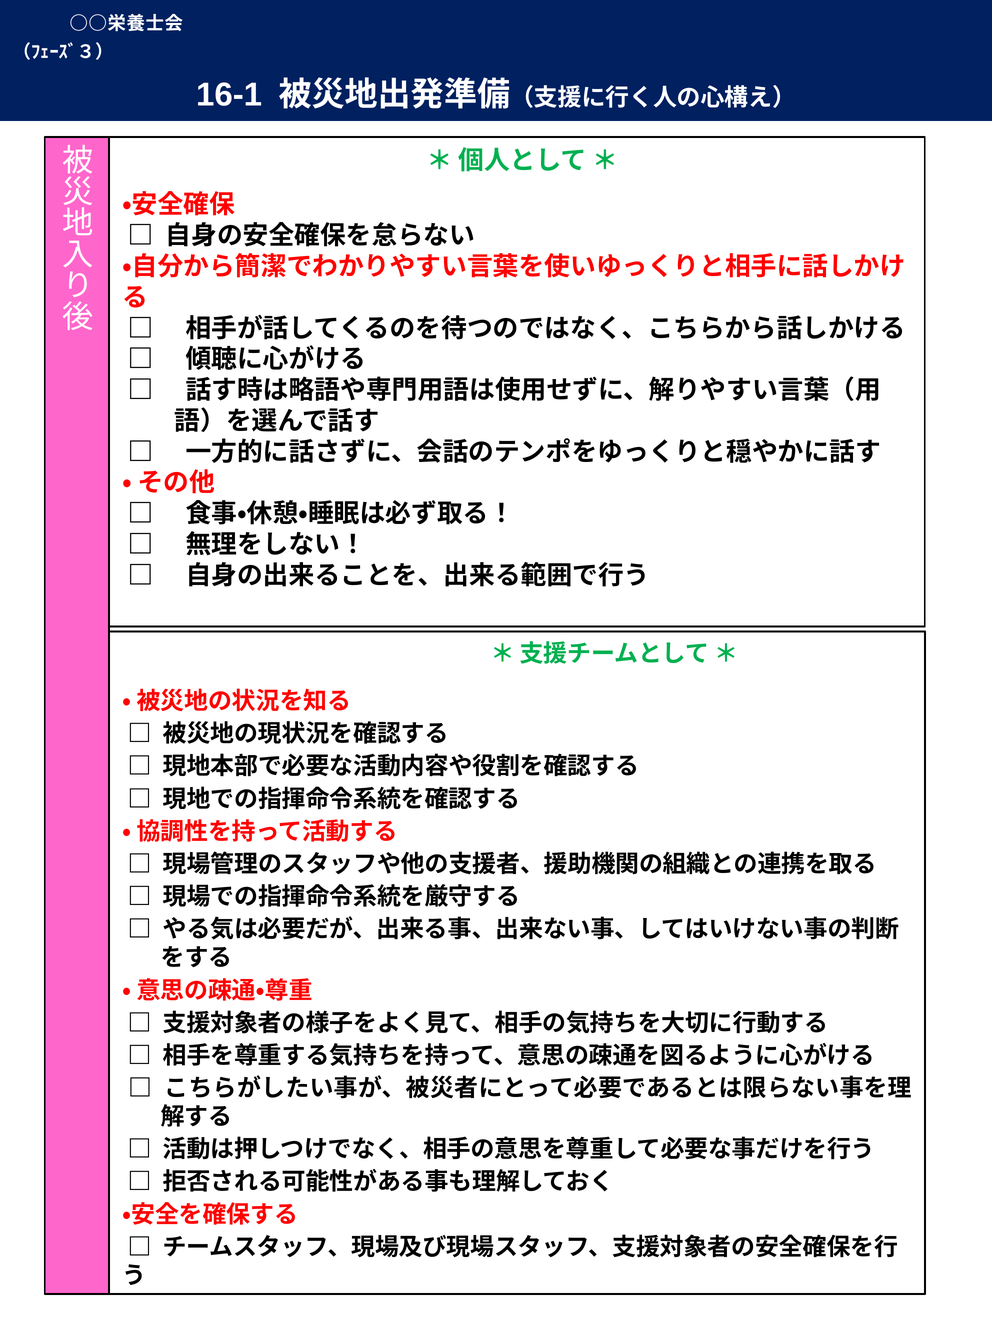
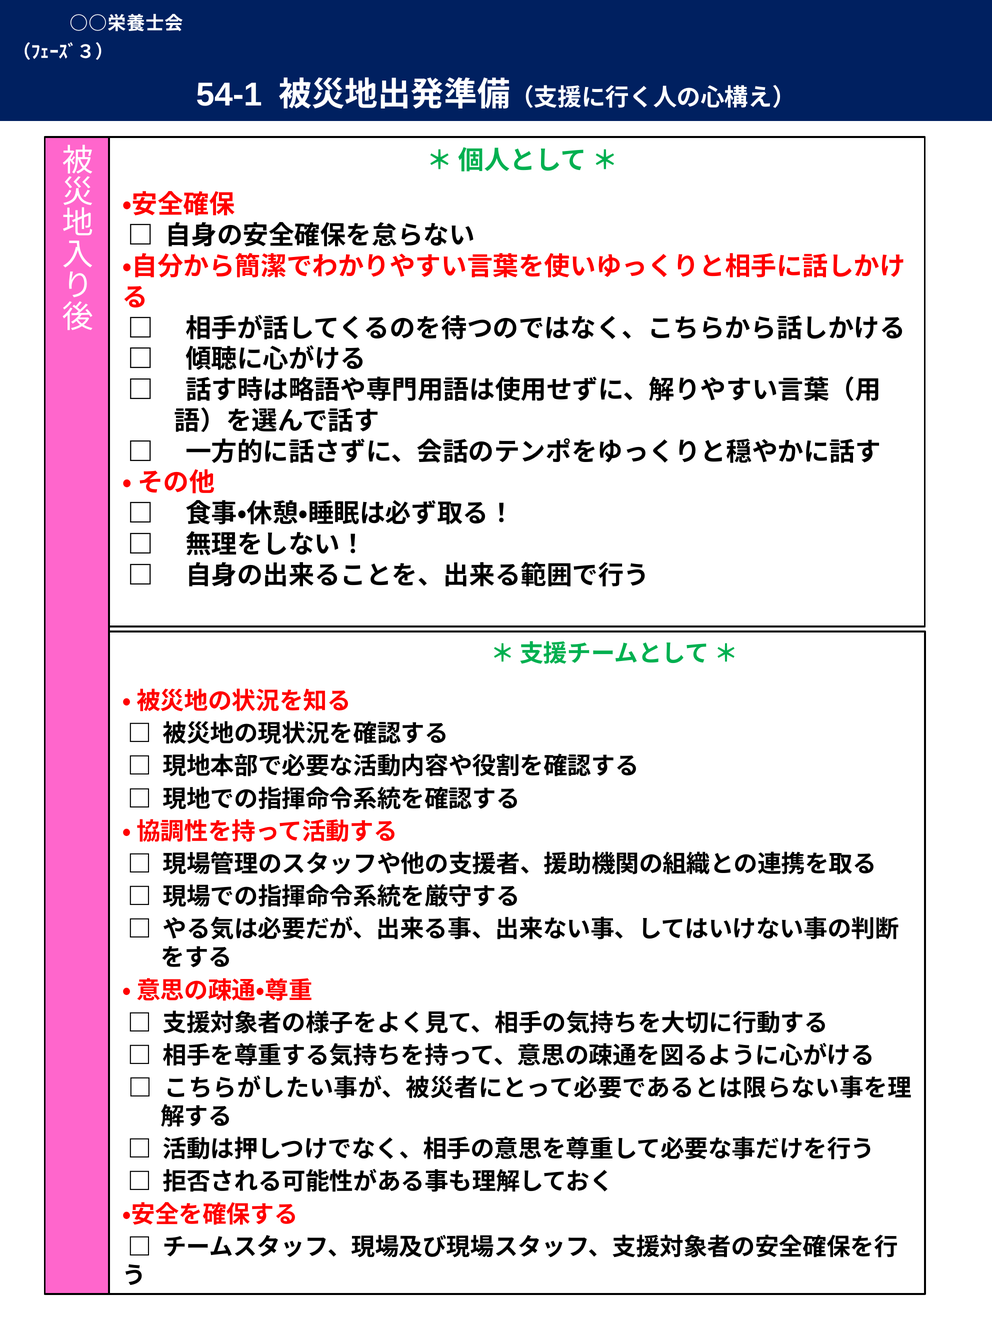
16-1: 16-1 -> 54-1
